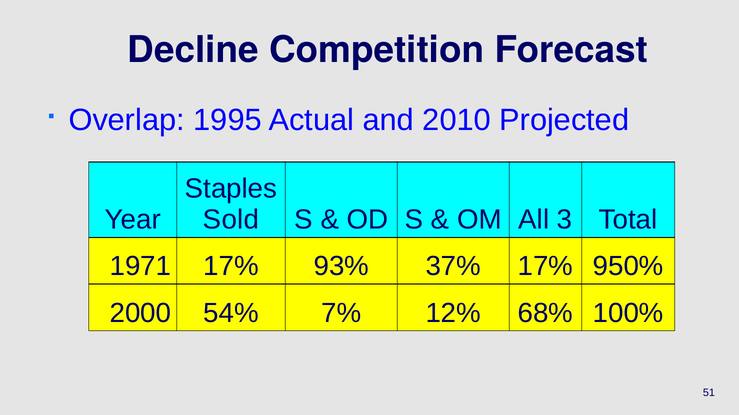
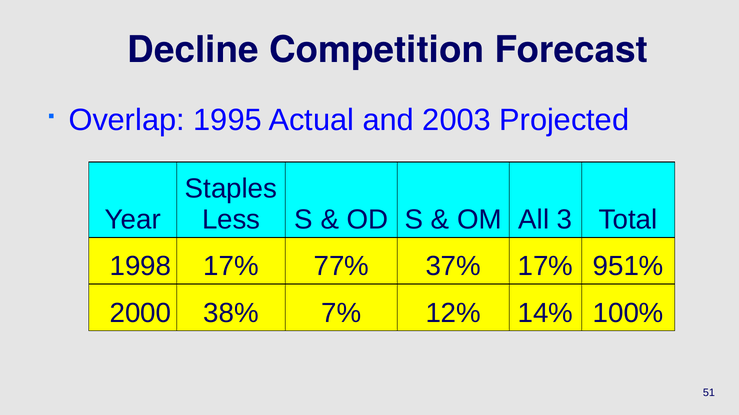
2010: 2010 -> 2003
Sold: Sold -> Less
1971: 1971 -> 1998
93%: 93% -> 77%
950%: 950% -> 951%
54%: 54% -> 38%
68%: 68% -> 14%
